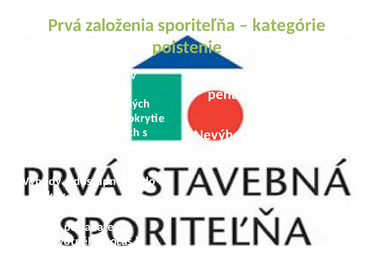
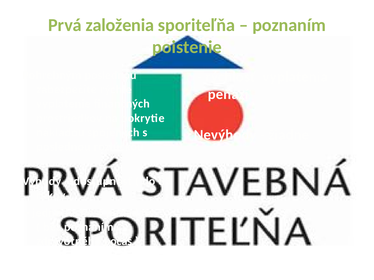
kategórie at (289, 25): kategórie -> poznaním
Pohrebným živočíchov: živočíchov -> poslednou
bez požiadate: požiadate -> poznaním
